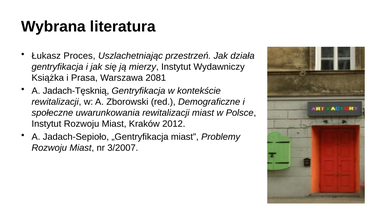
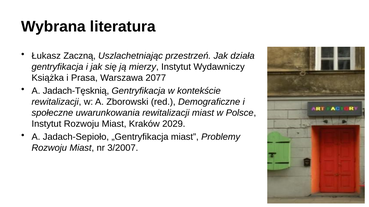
Proces: Proces -> Zaczną
2081: 2081 -> 2077
2012: 2012 -> 2029
